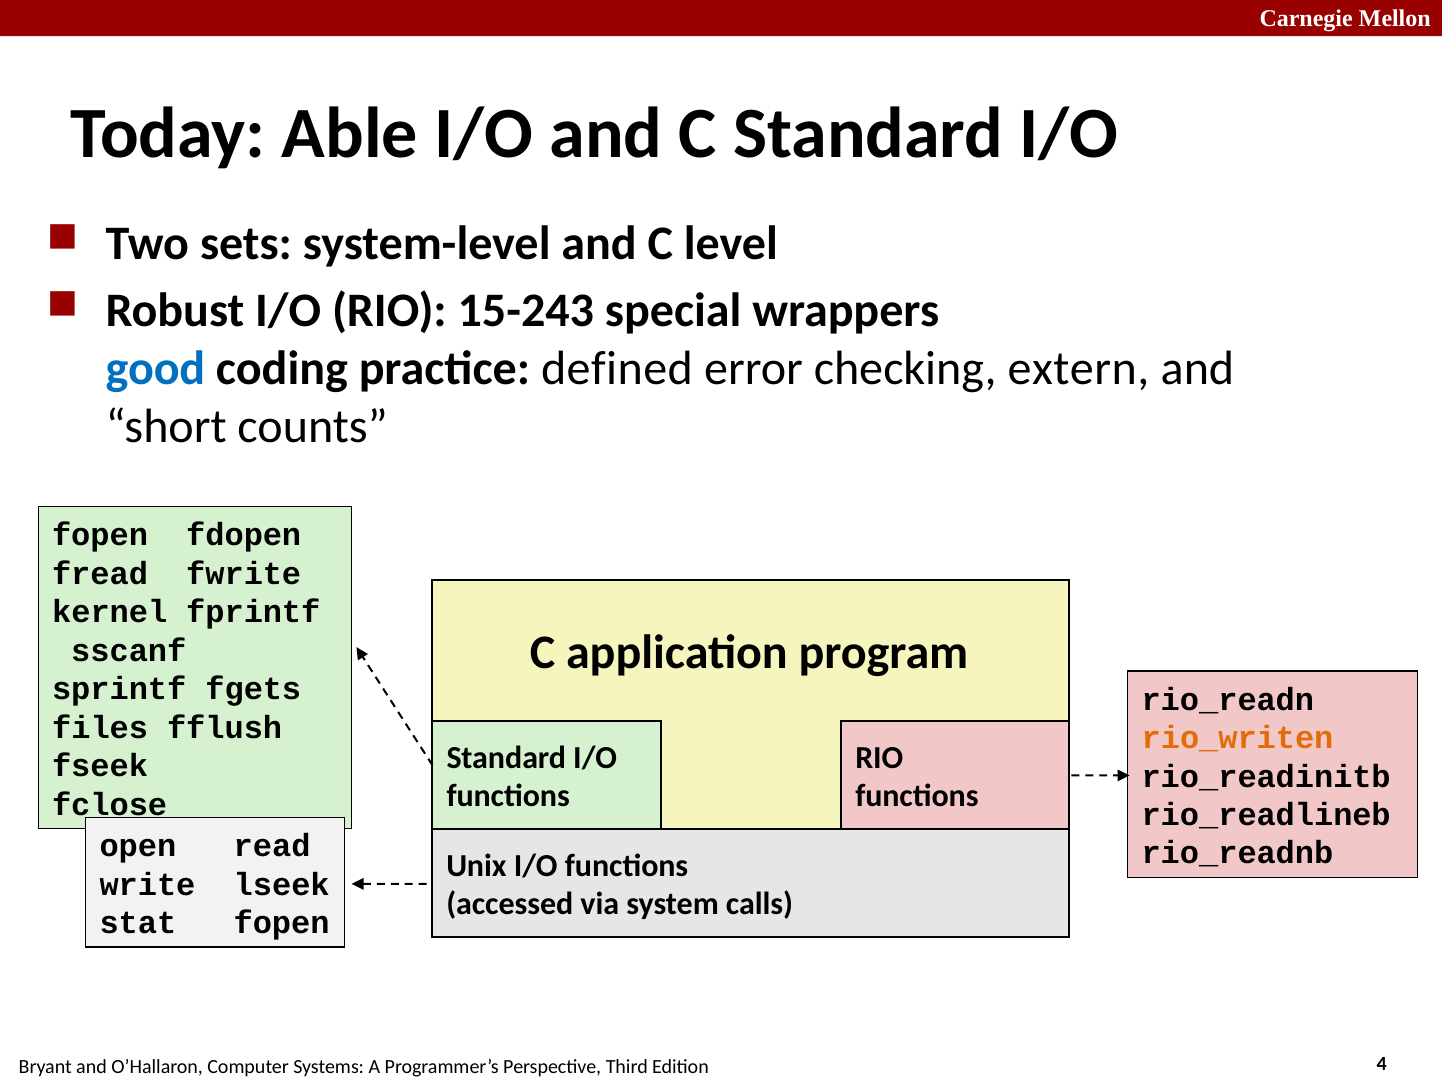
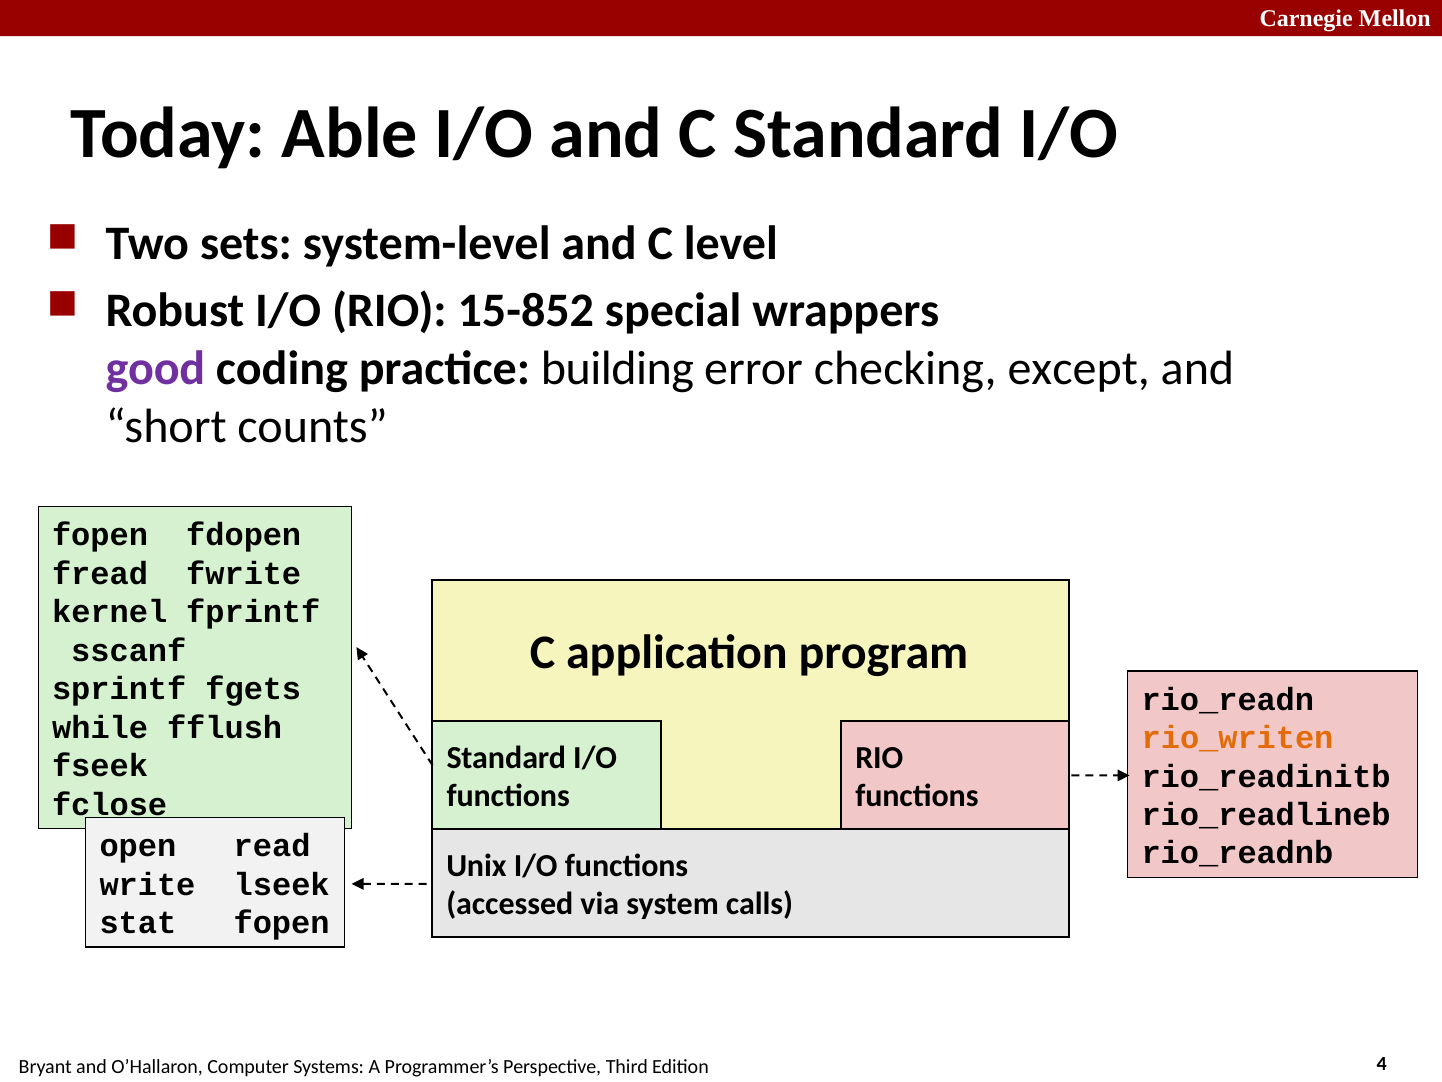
15-243: 15-243 -> 15-852
good colour: blue -> purple
defined: defined -> building
extern: extern -> except
files: files -> while
